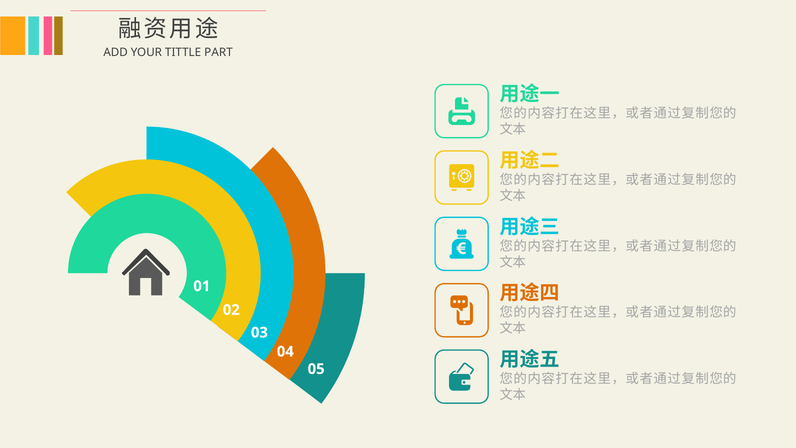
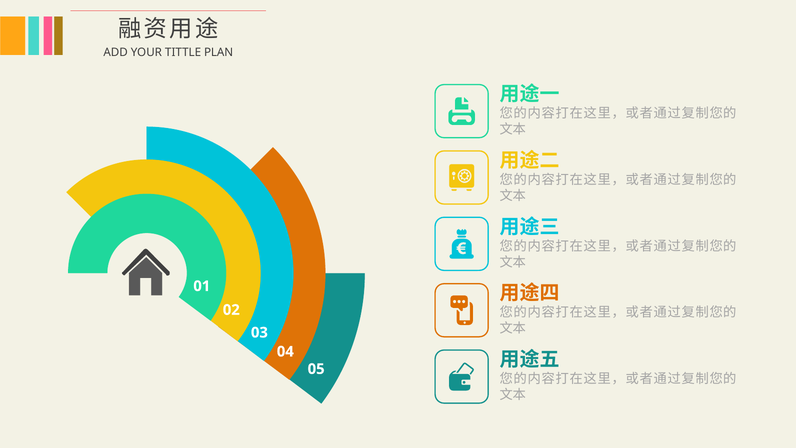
PART: PART -> PLAN
